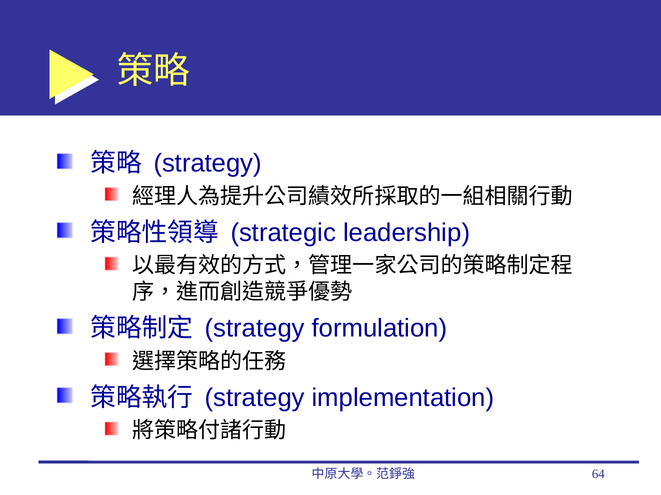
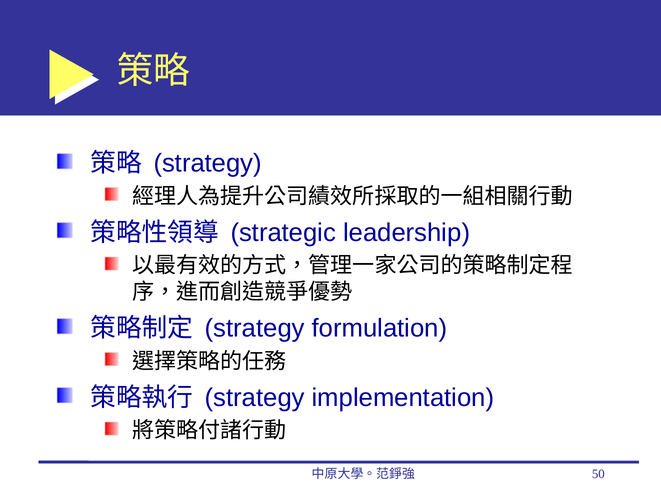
64: 64 -> 50
